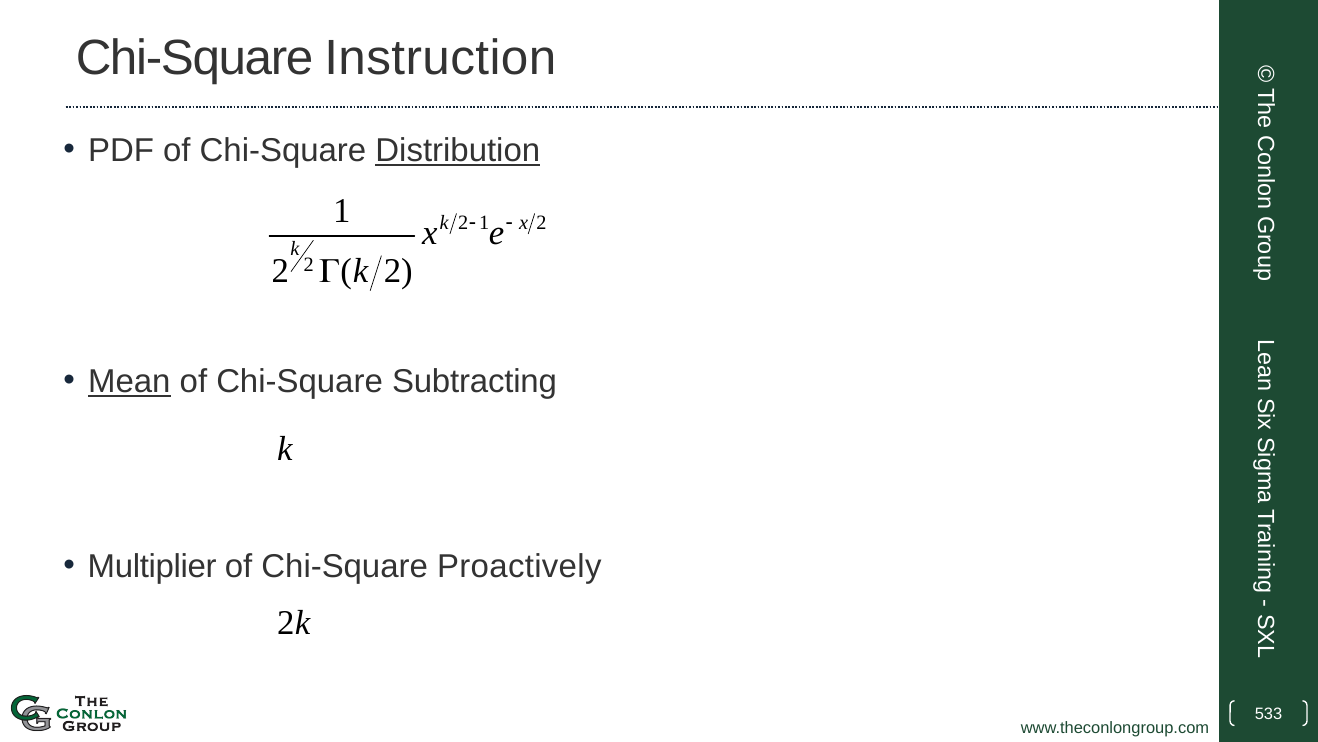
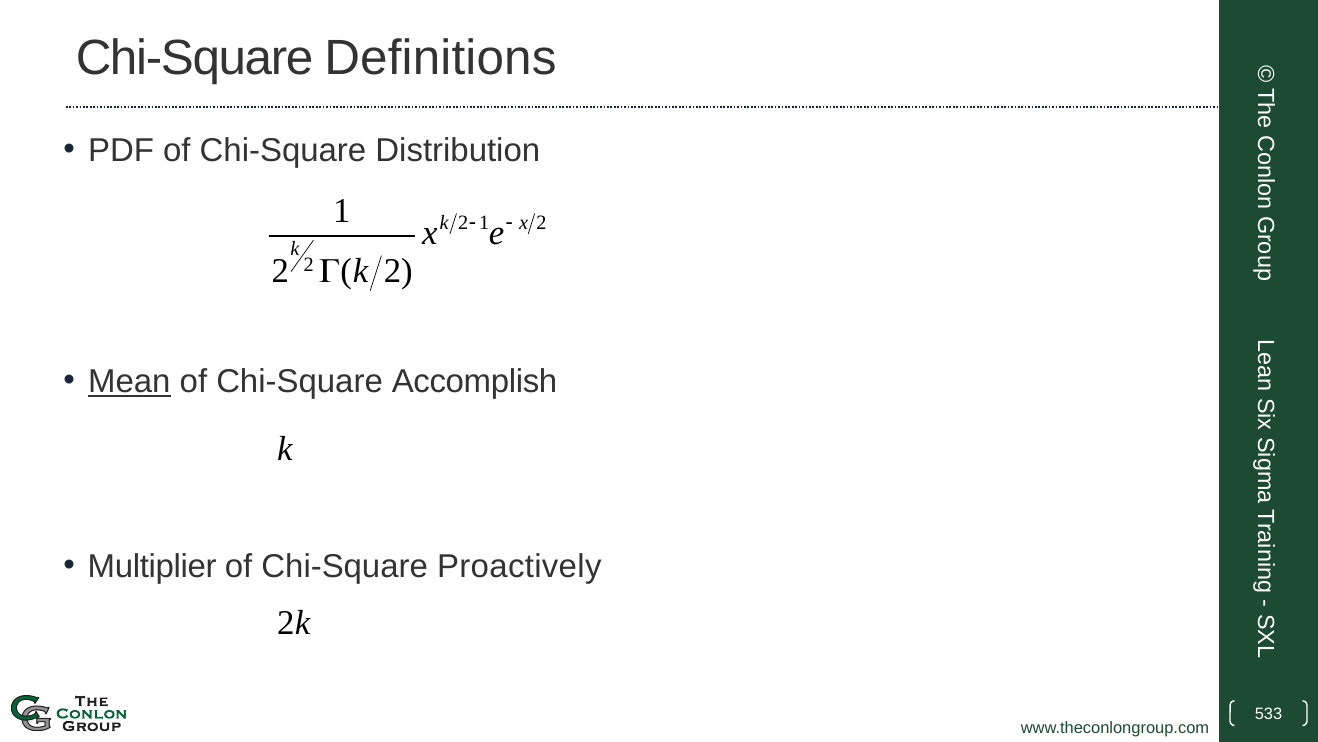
Instruction: Instruction -> Definitions
Distribution underline: present -> none
Subtracting: Subtracting -> Accomplish
